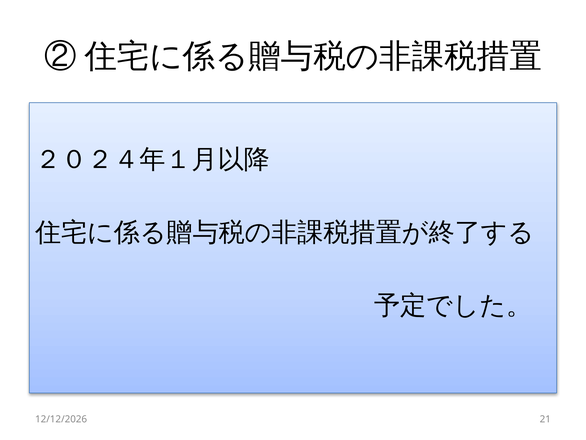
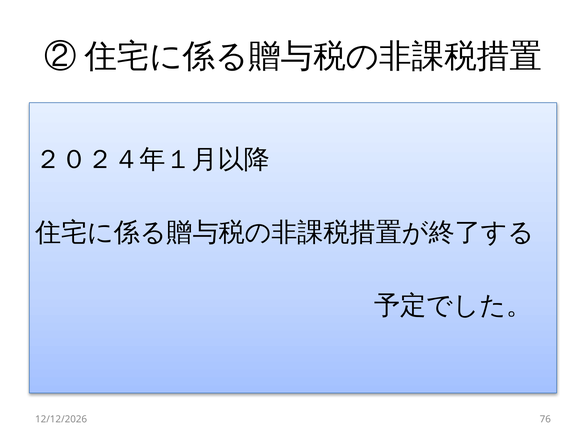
21: 21 -> 76
